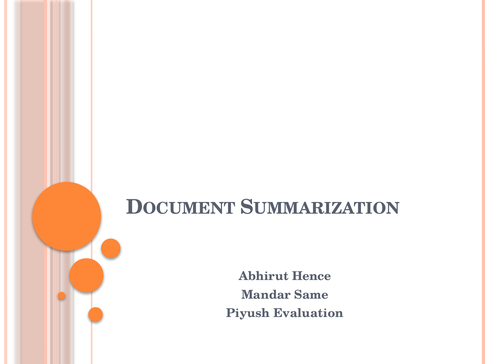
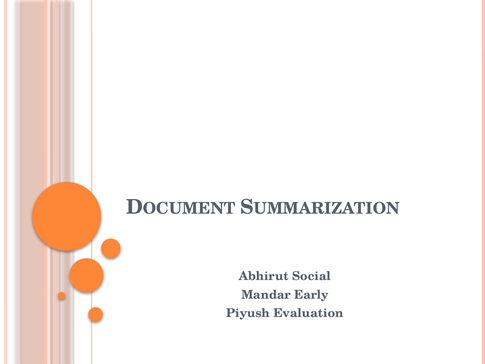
Hence: Hence -> Social
Same: Same -> Early
